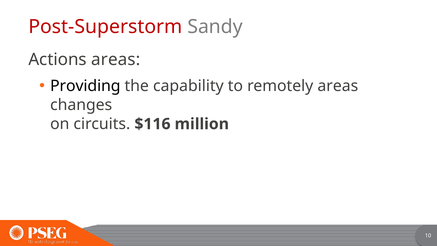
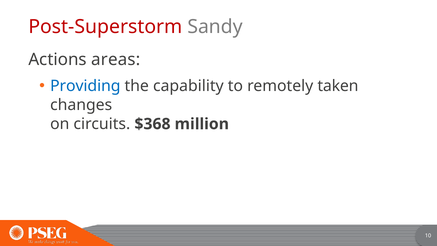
Providing colour: black -> blue
remotely areas: areas -> taken
$116: $116 -> $368
